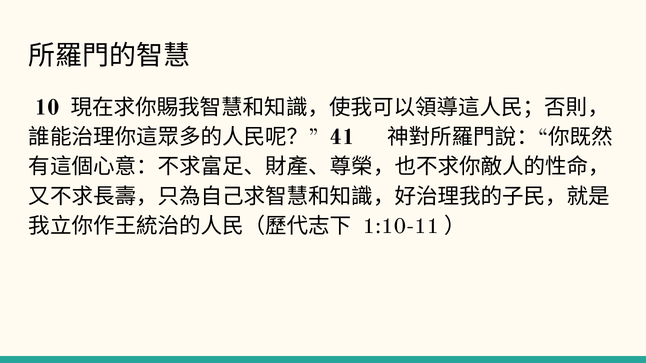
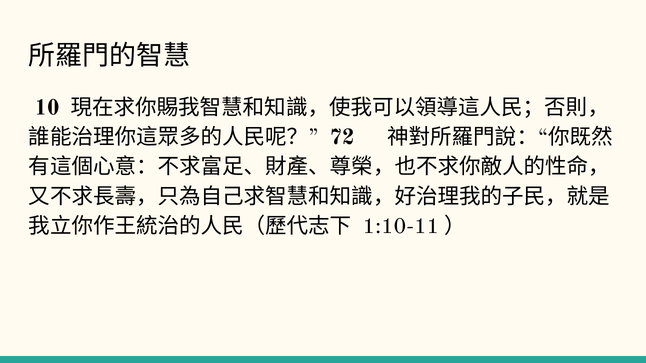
41: 41 -> 72
